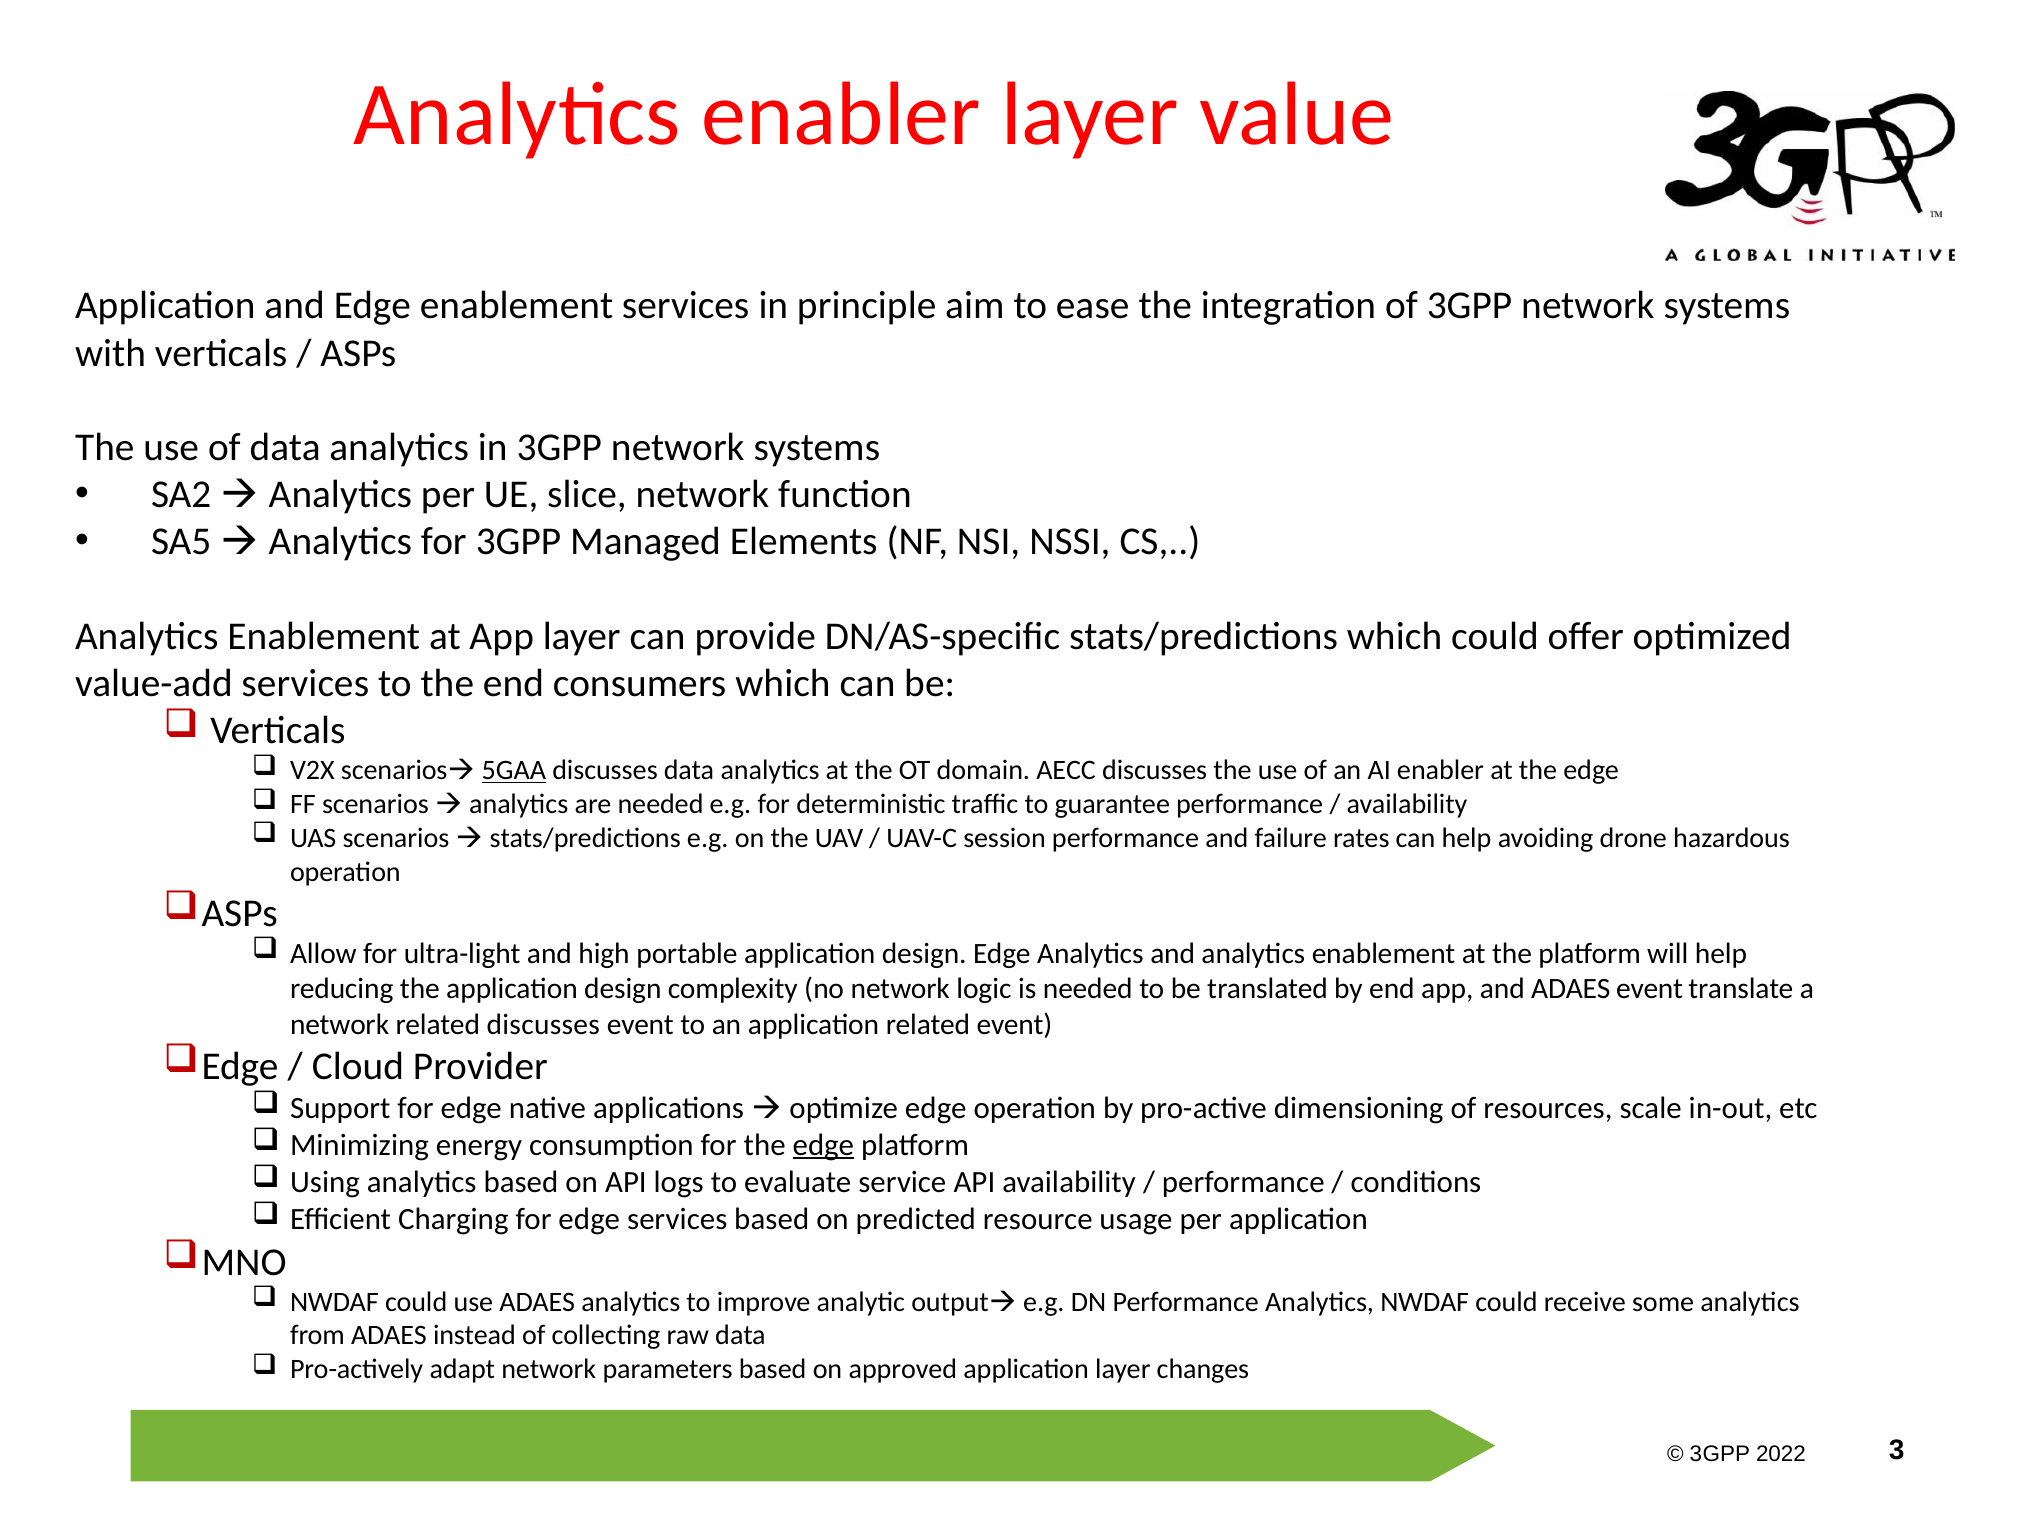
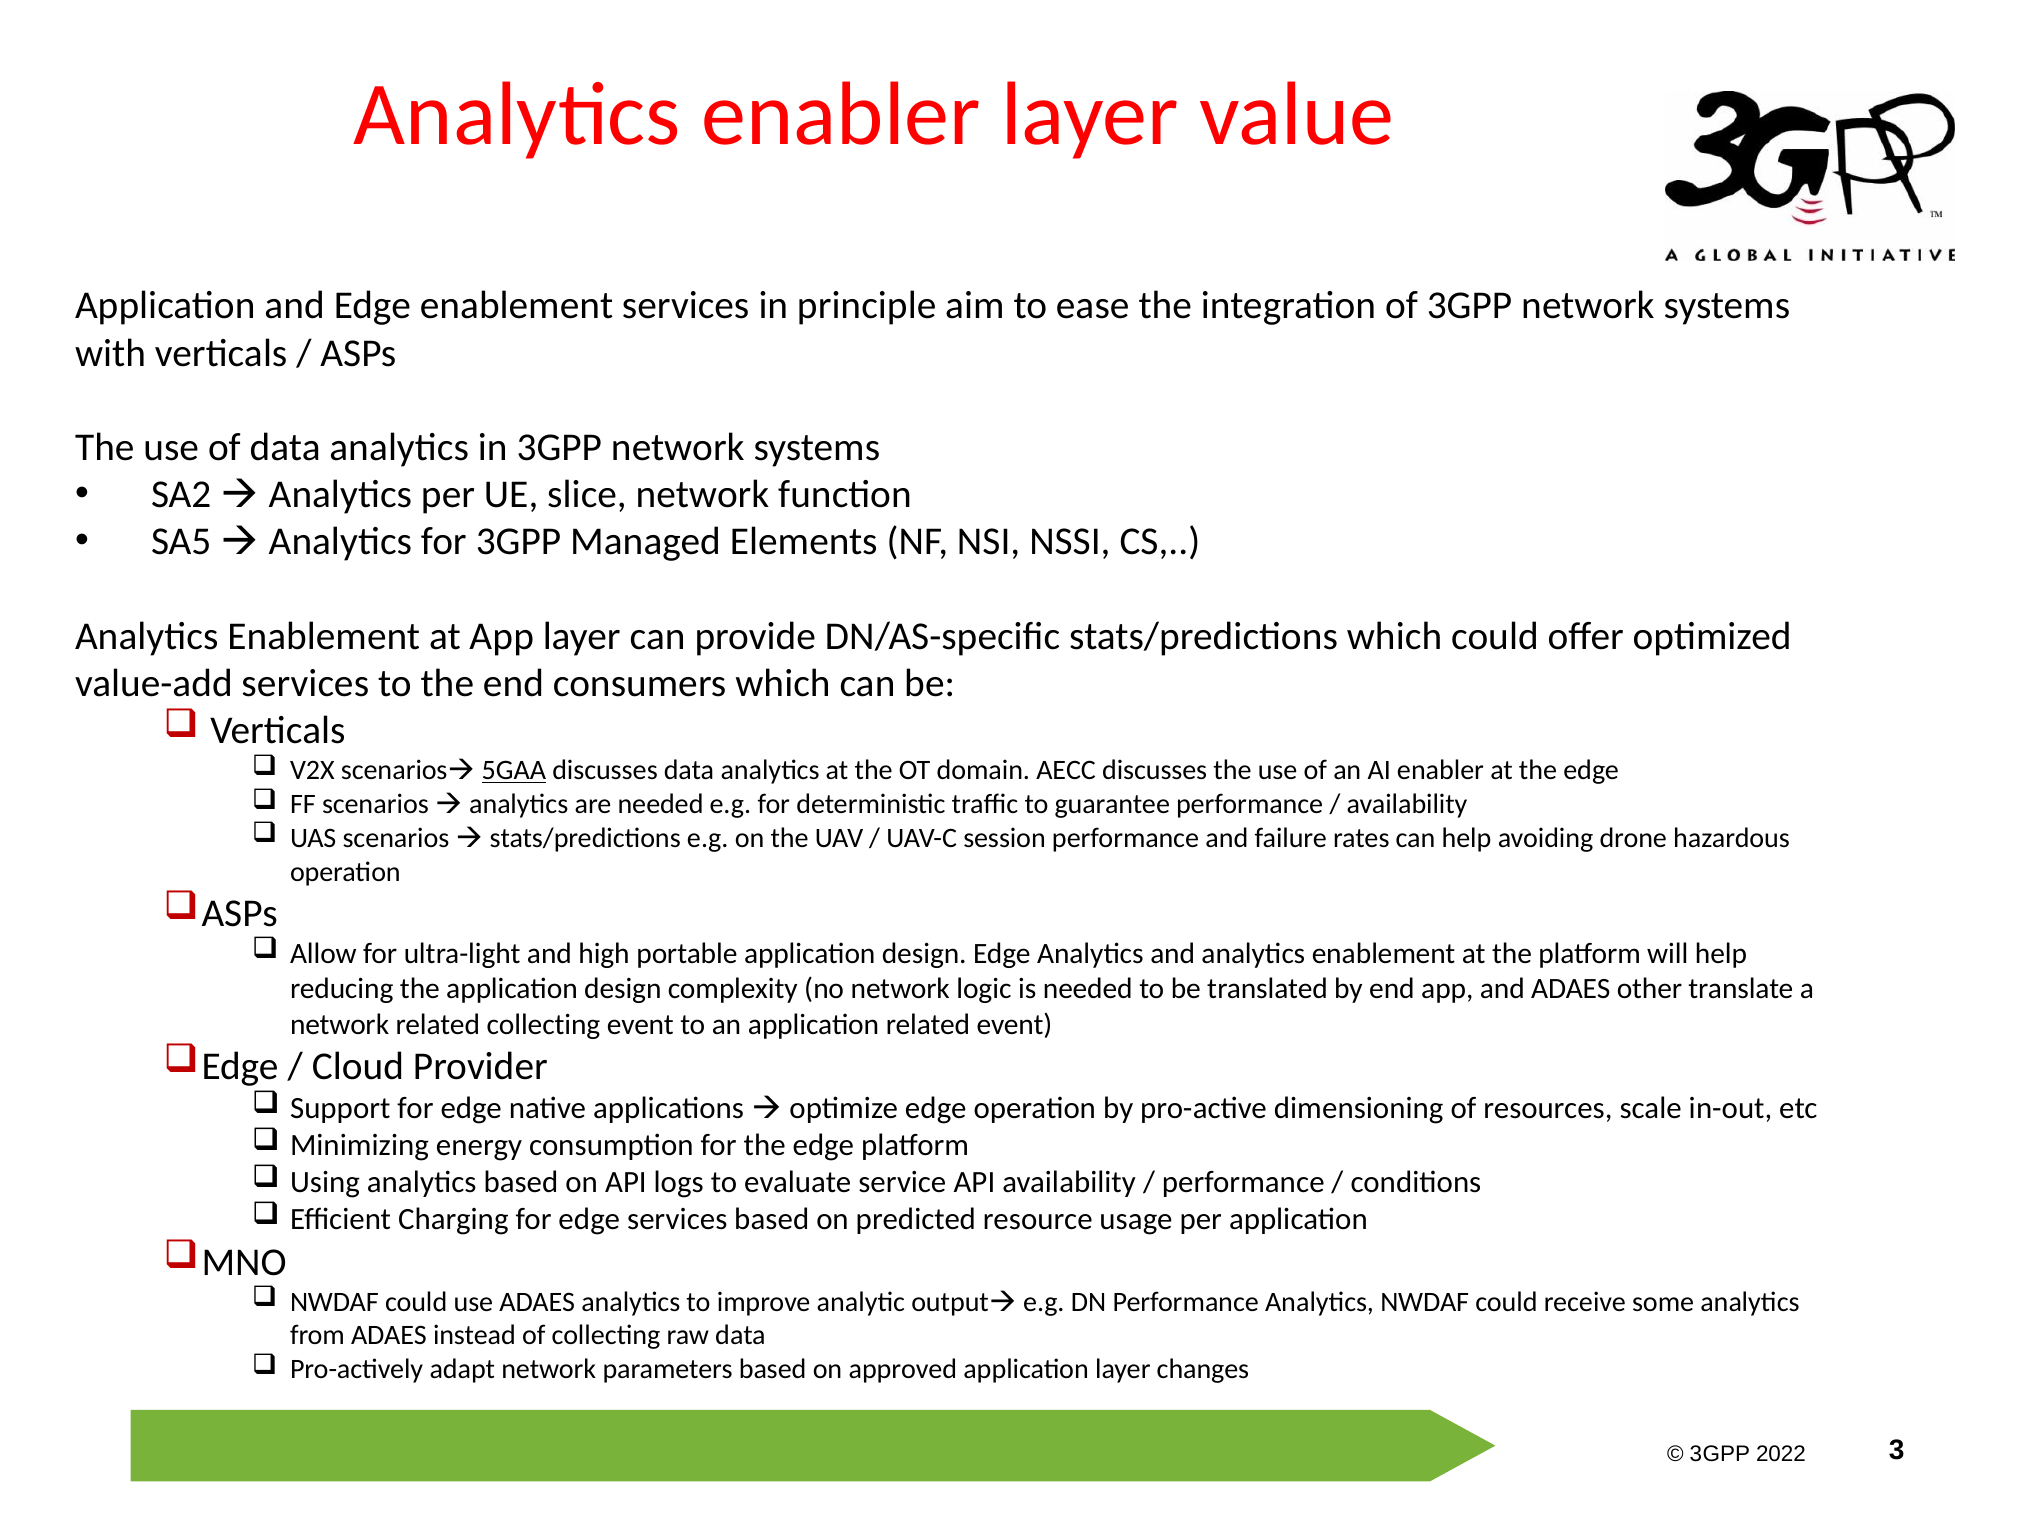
ADAES event: event -> other
related discusses: discusses -> collecting
edge at (823, 1145) underline: present -> none
